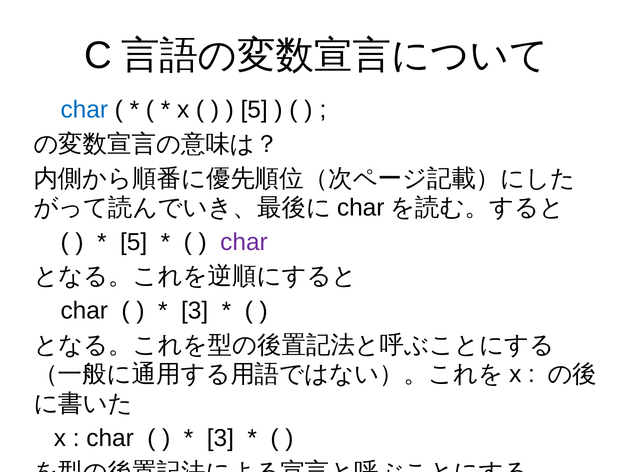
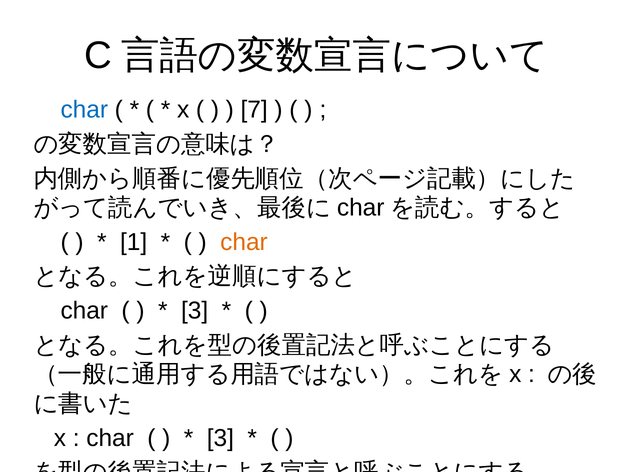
5 at (254, 110): 5 -> 7
5 at (134, 242): 5 -> 1
char at (244, 242) colour: purple -> orange
